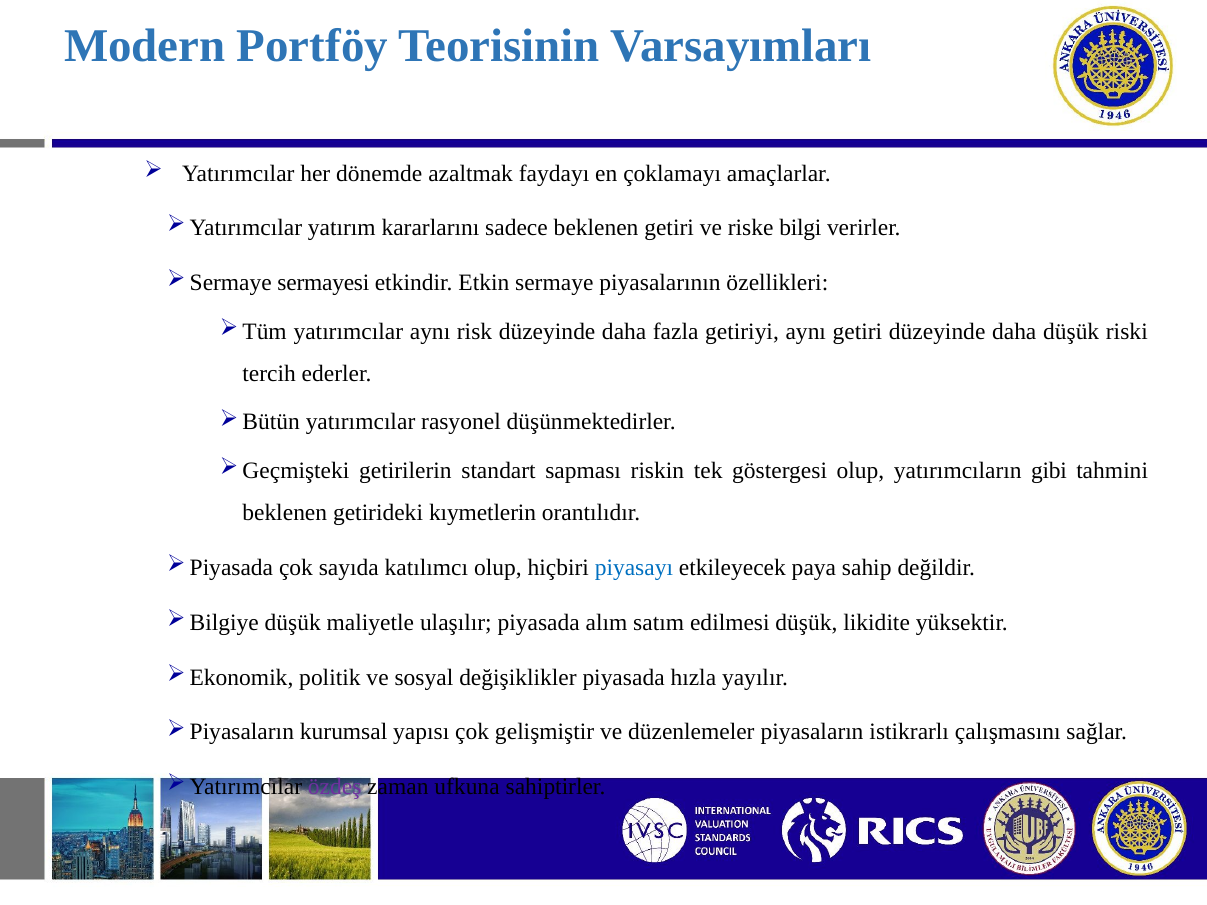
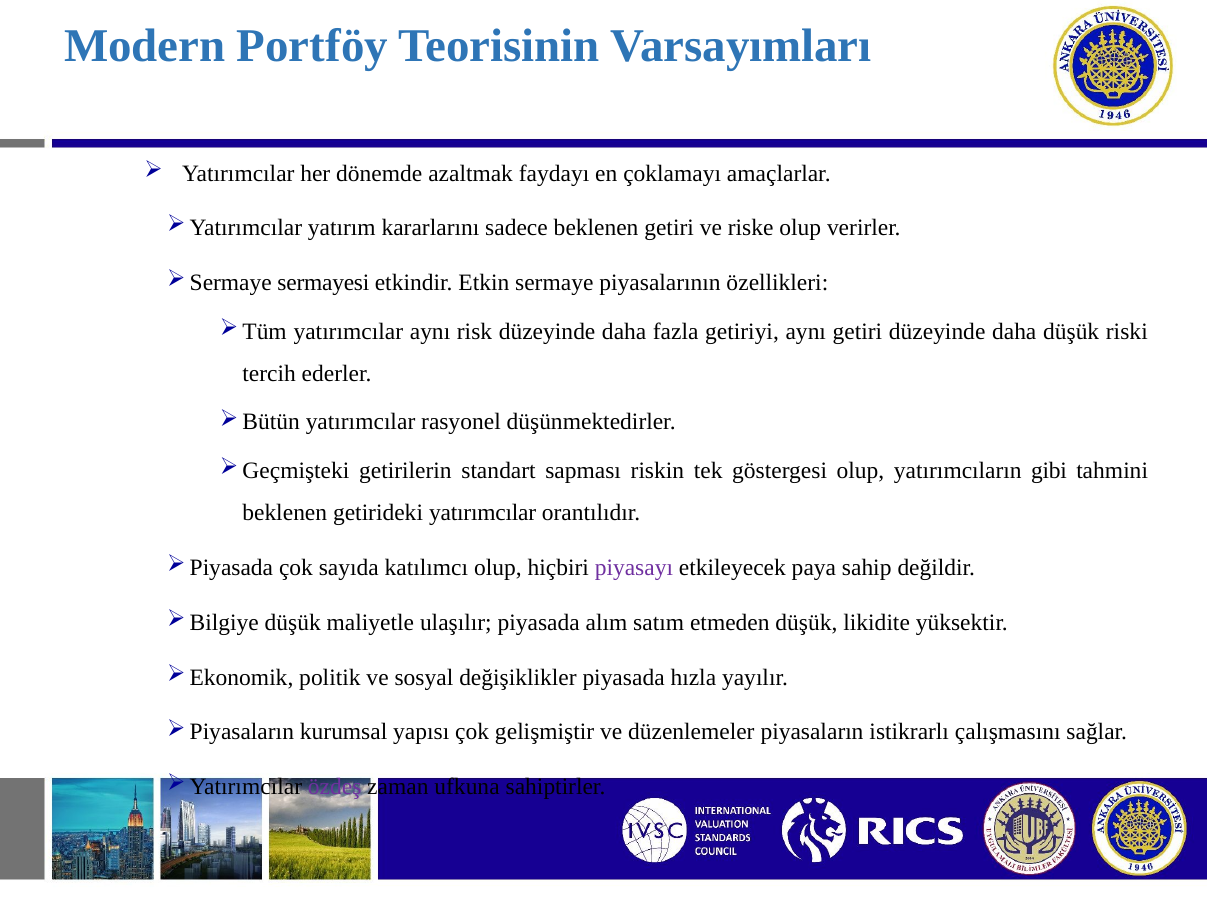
riske bilgi: bilgi -> olup
getirideki kıymetlerin: kıymetlerin -> yatırımcılar
piyasayı colour: blue -> purple
edilmesi: edilmesi -> etmeden
